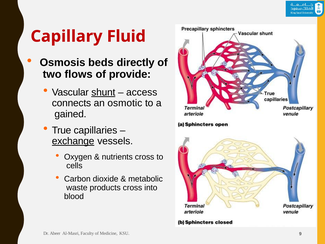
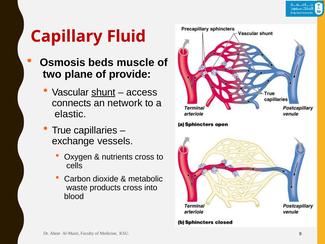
directly: directly -> muscle
flows: flows -> plane
osmotic: osmotic -> network
gained: gained -> elastic
exchange underline: present -> none
